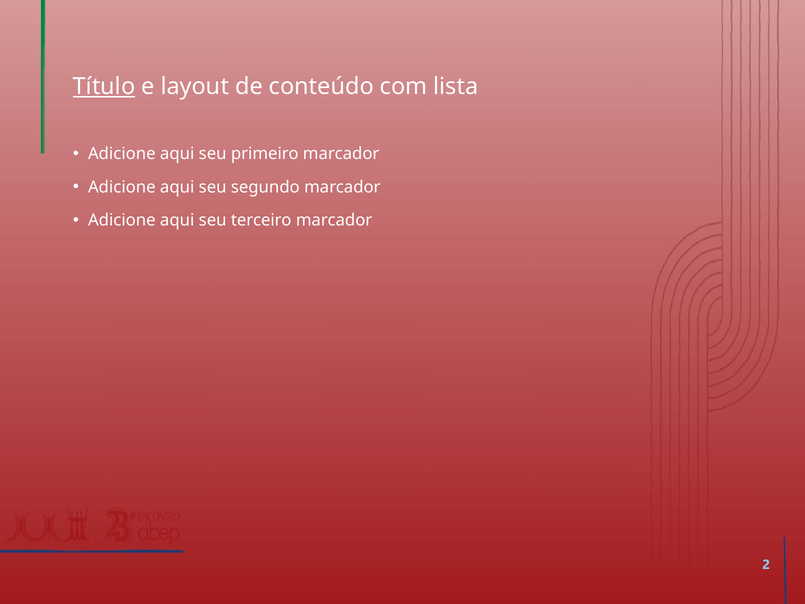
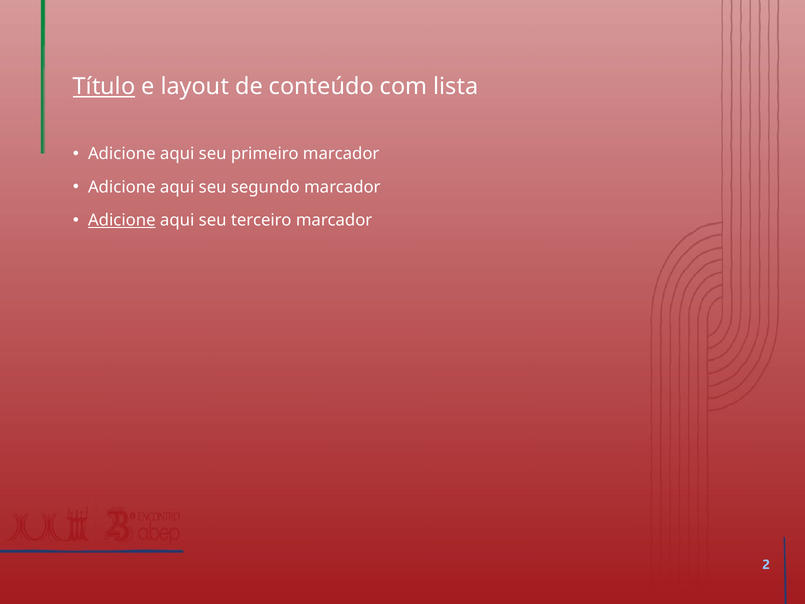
Adicione at (122, 220) underline: none -> present
